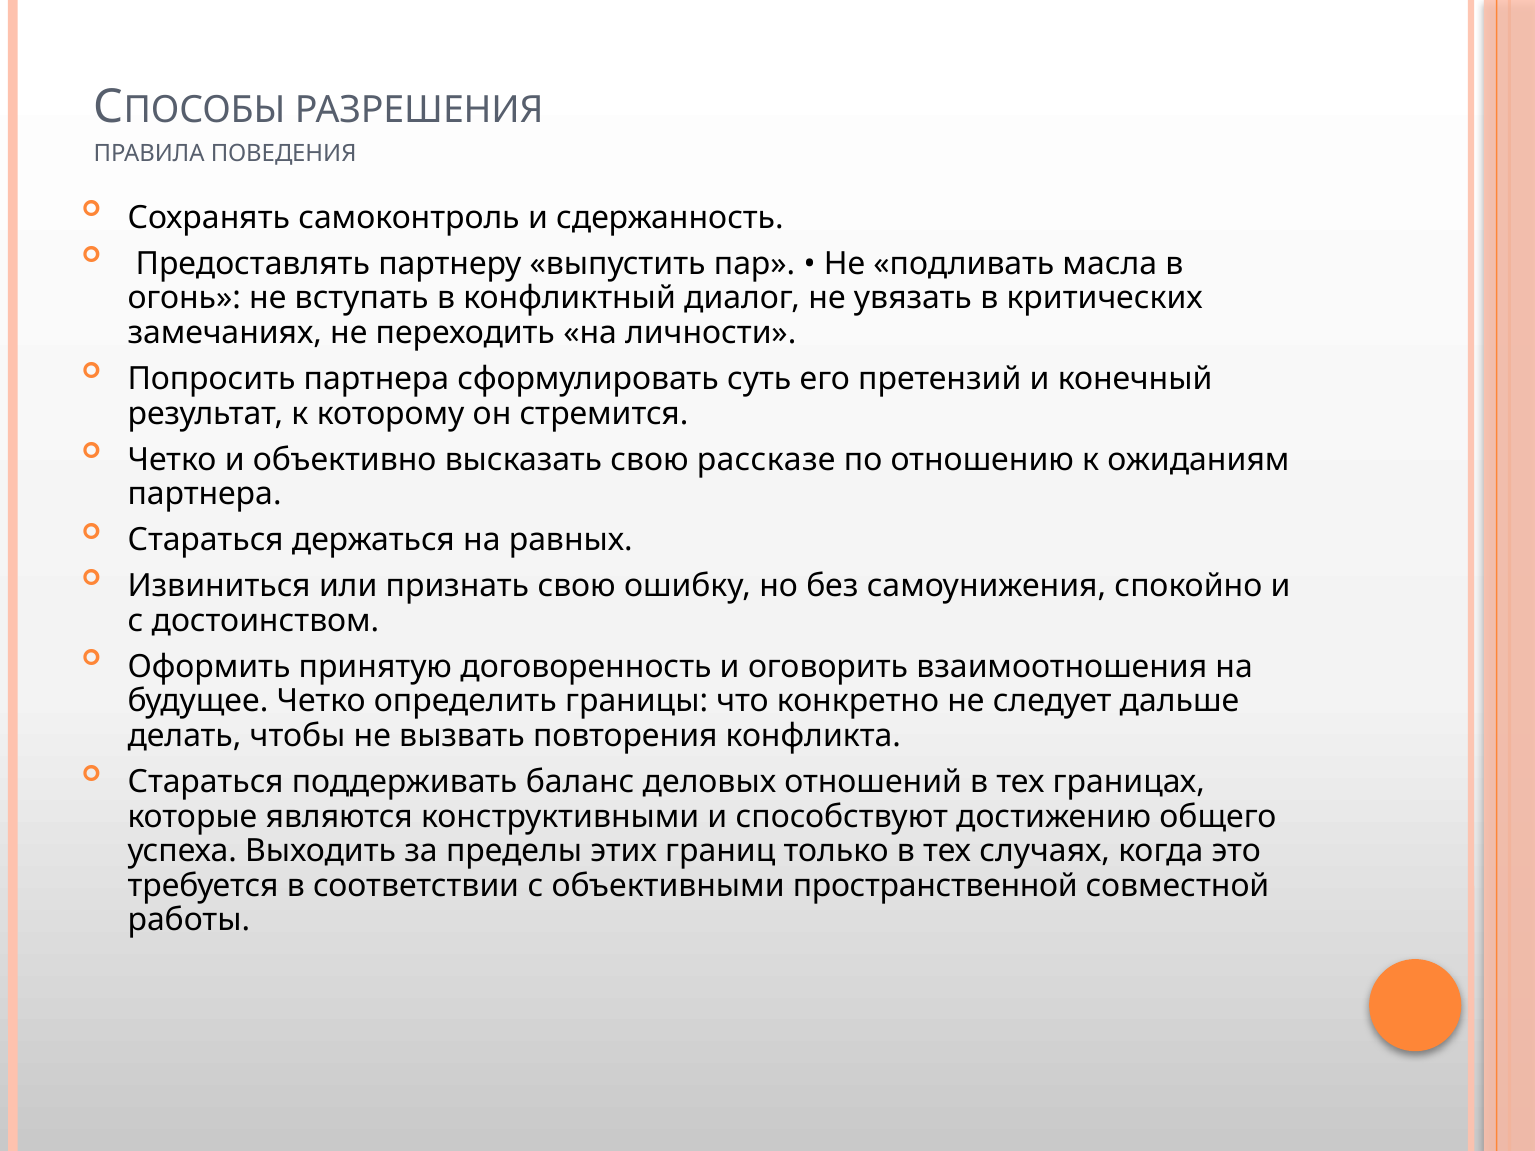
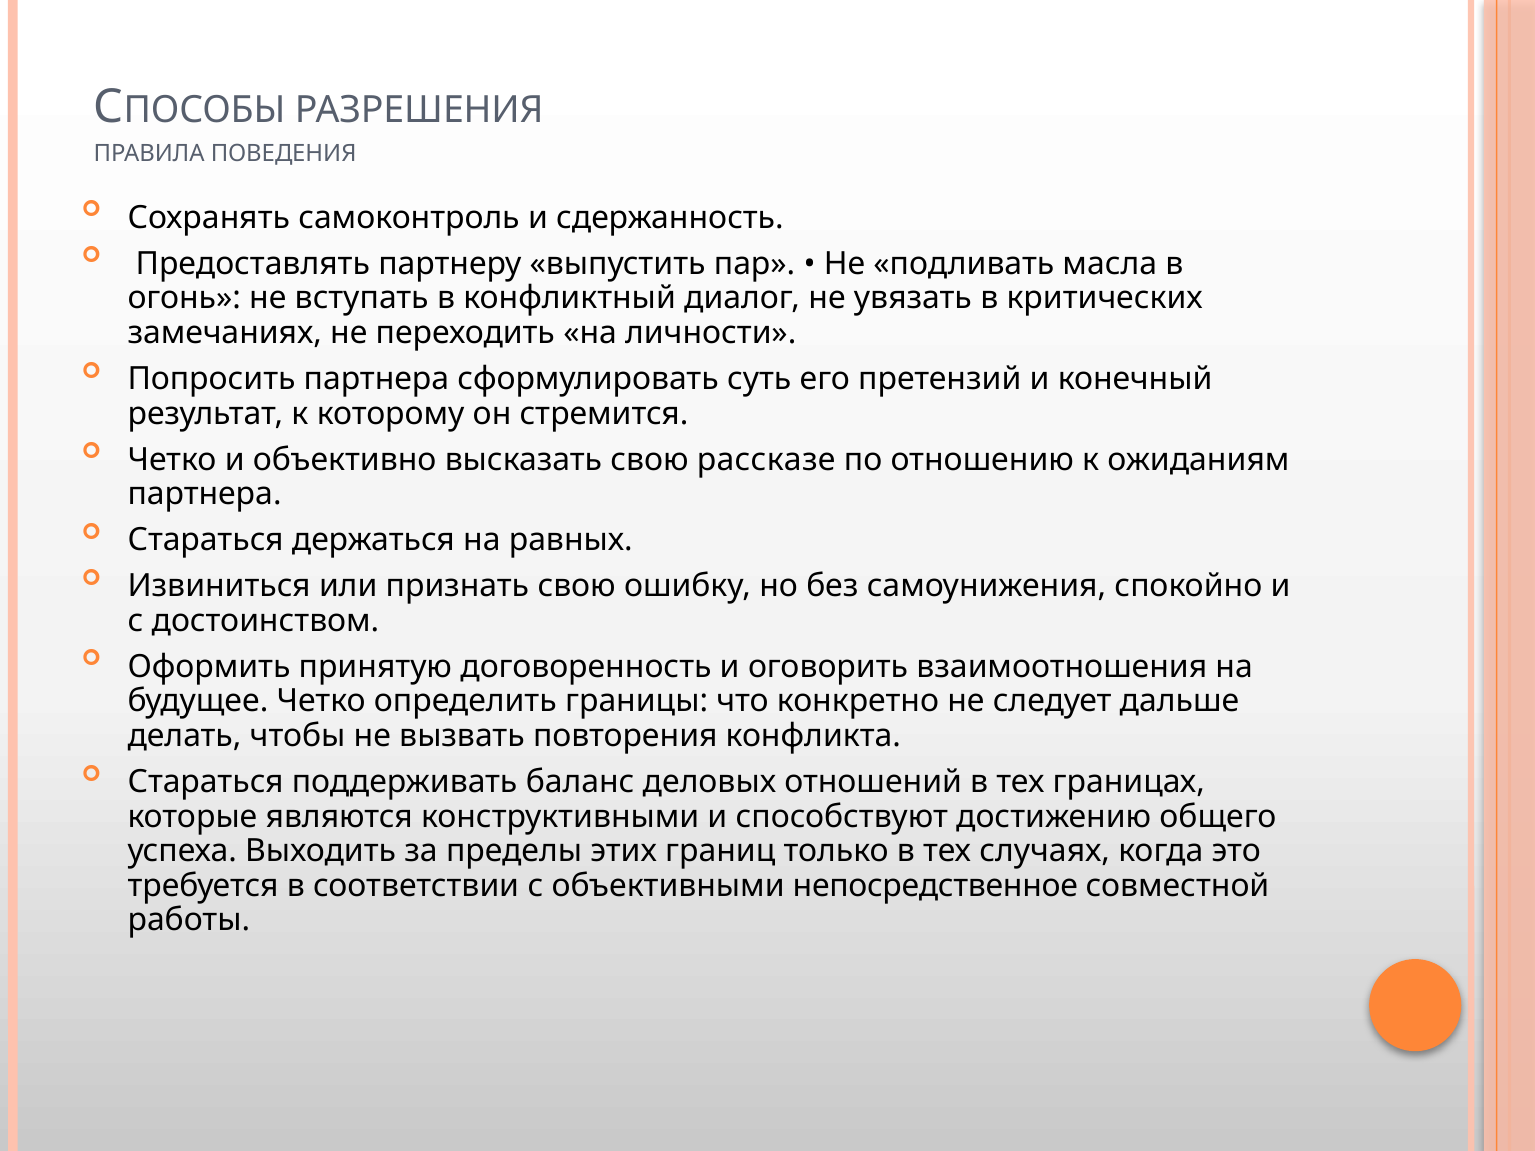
пространственной: пространственной -> непосредственное
